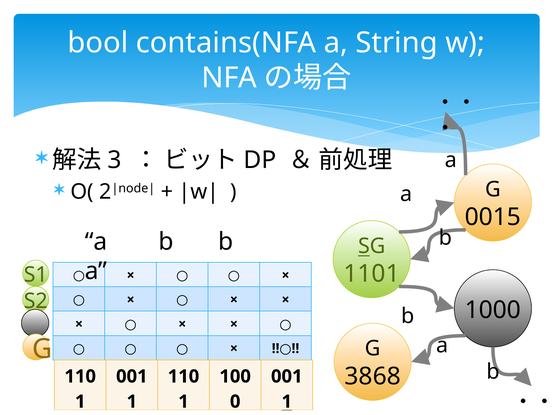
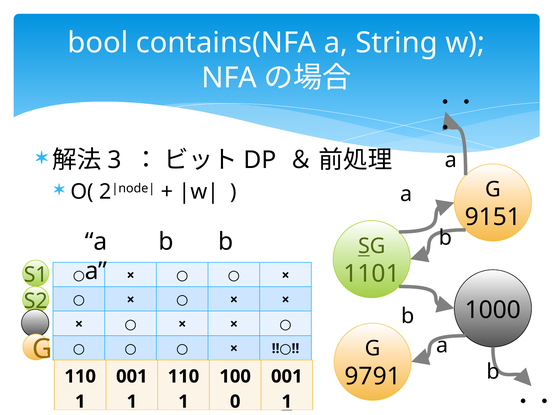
0015: 0015 -> 9151
3868: 3868 -> 9791
